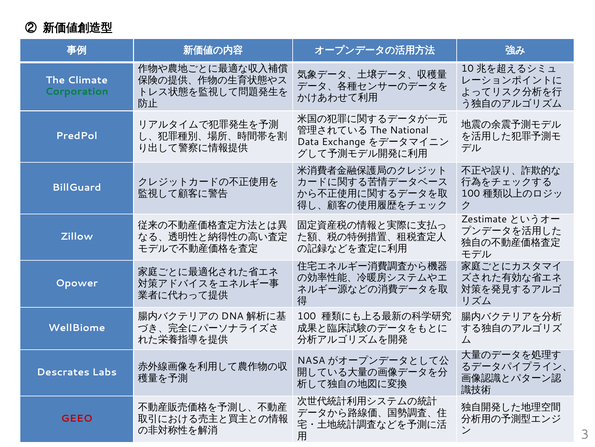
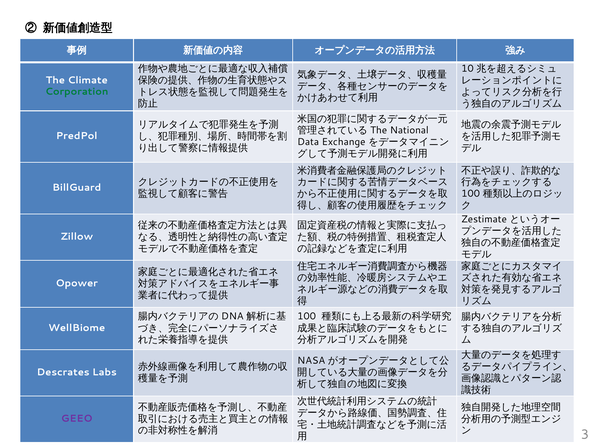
GEEO colour: red -> purple
